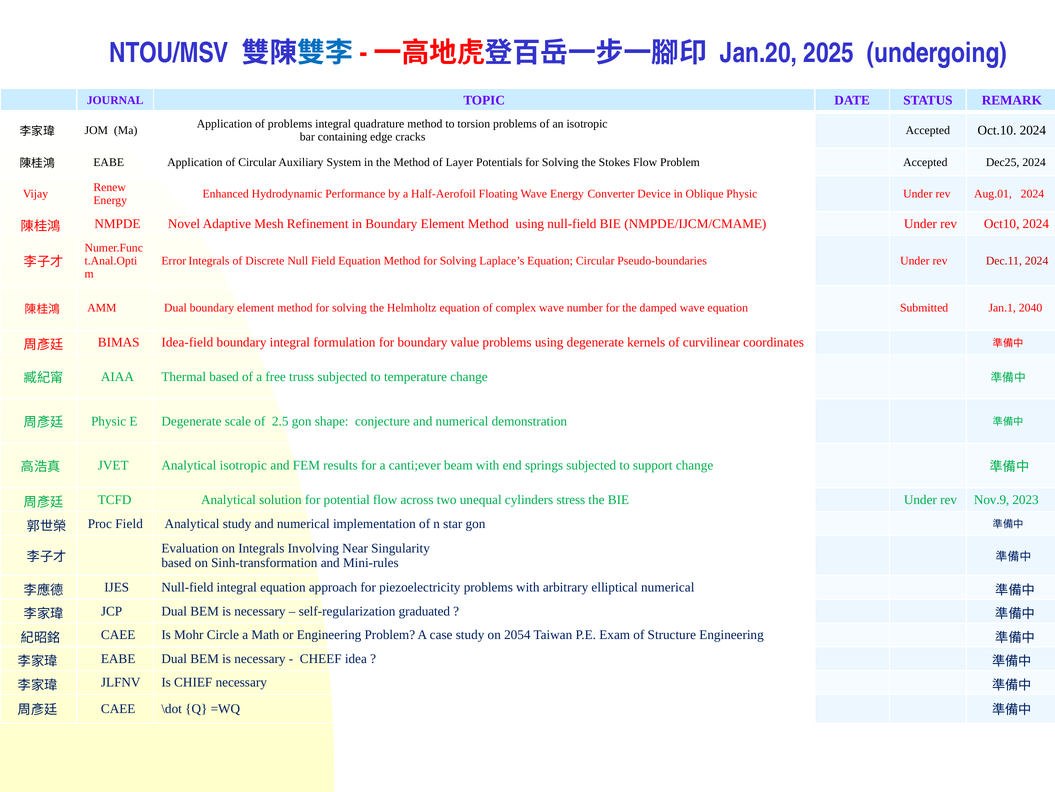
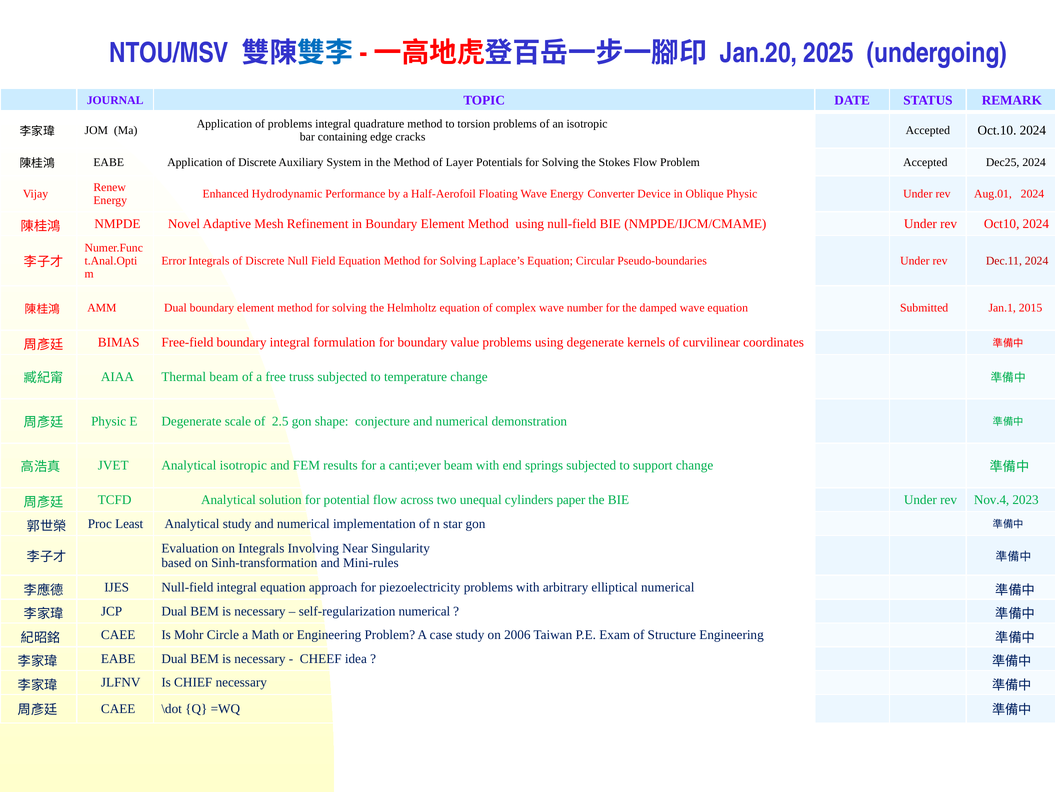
Application of Circular: Circular -> Discrete
2040: 2040 -> 2015
Idea-field: Idea-field -> Free-field
Thermal based: based -> beam
stress: stress -> paper
Nov.9: Nov.9 -> Nov.4
Proc Field: Field -> Least
self-regularization graduated: graduated -> numerical
2054: 2054 -> 2006
